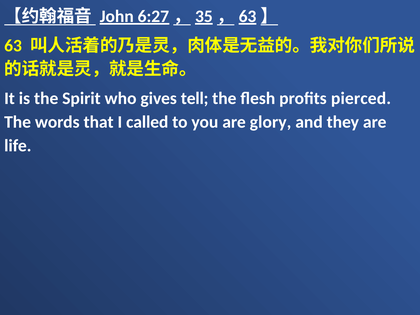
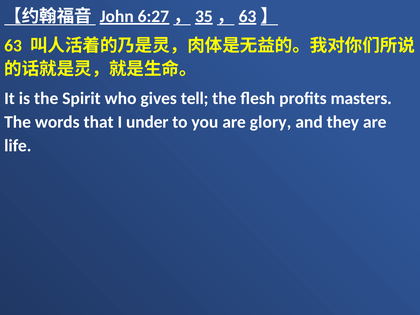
pierced: pierced -> masters
called: called -> under
